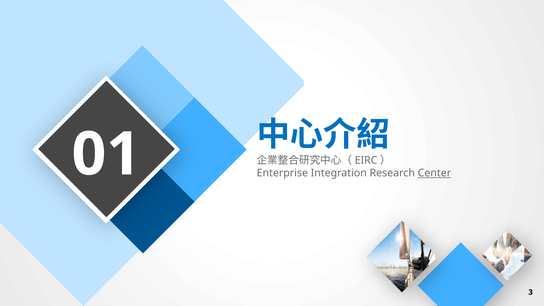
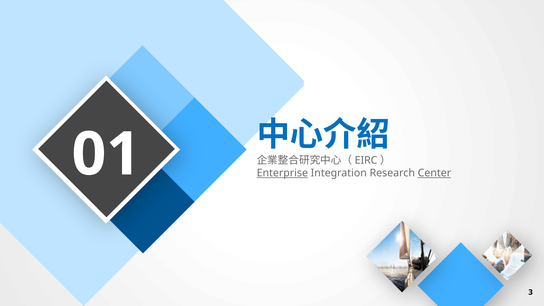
Enterprise underline: none -> present
